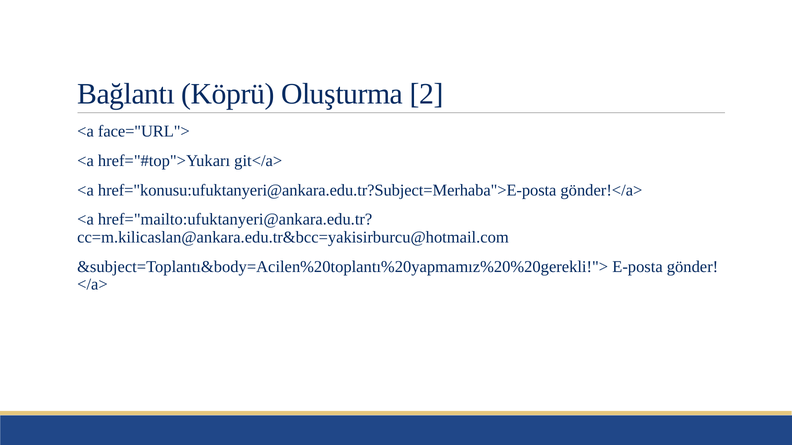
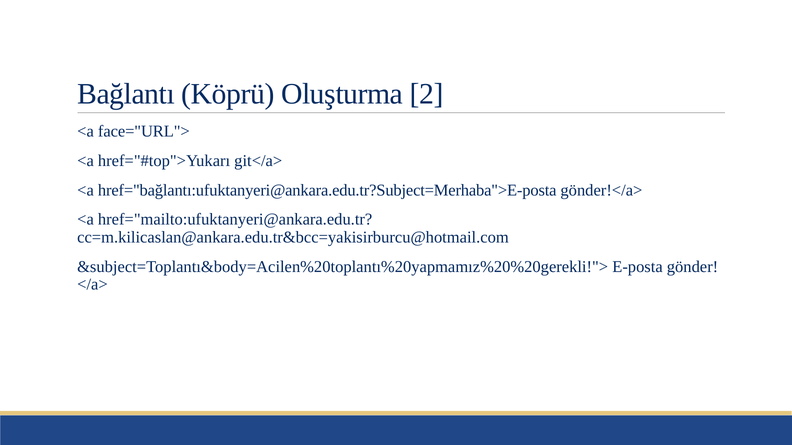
href="konusu:ufuktanyeri@ankara.edu.tr?Subject=Merhaba">E-posta: href="konusu:ufuktanyeri@ankara.edu.tr?Subject=Merhaba">E-posta -> href="bağlantı:ufuktanyeri@ankara.edu.tr?Subject=Merhaba">E-posta
